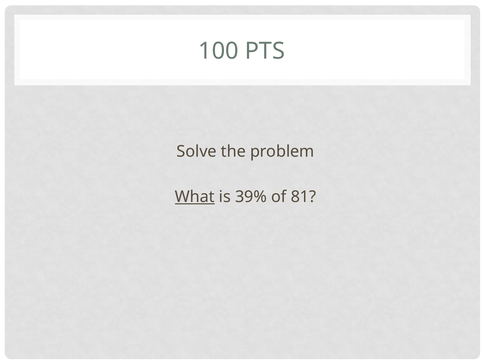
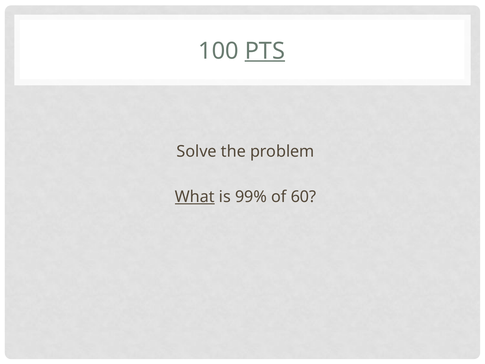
PTS underline: none -> present
39%: 39% -> 99%
81: 81 -> 60
